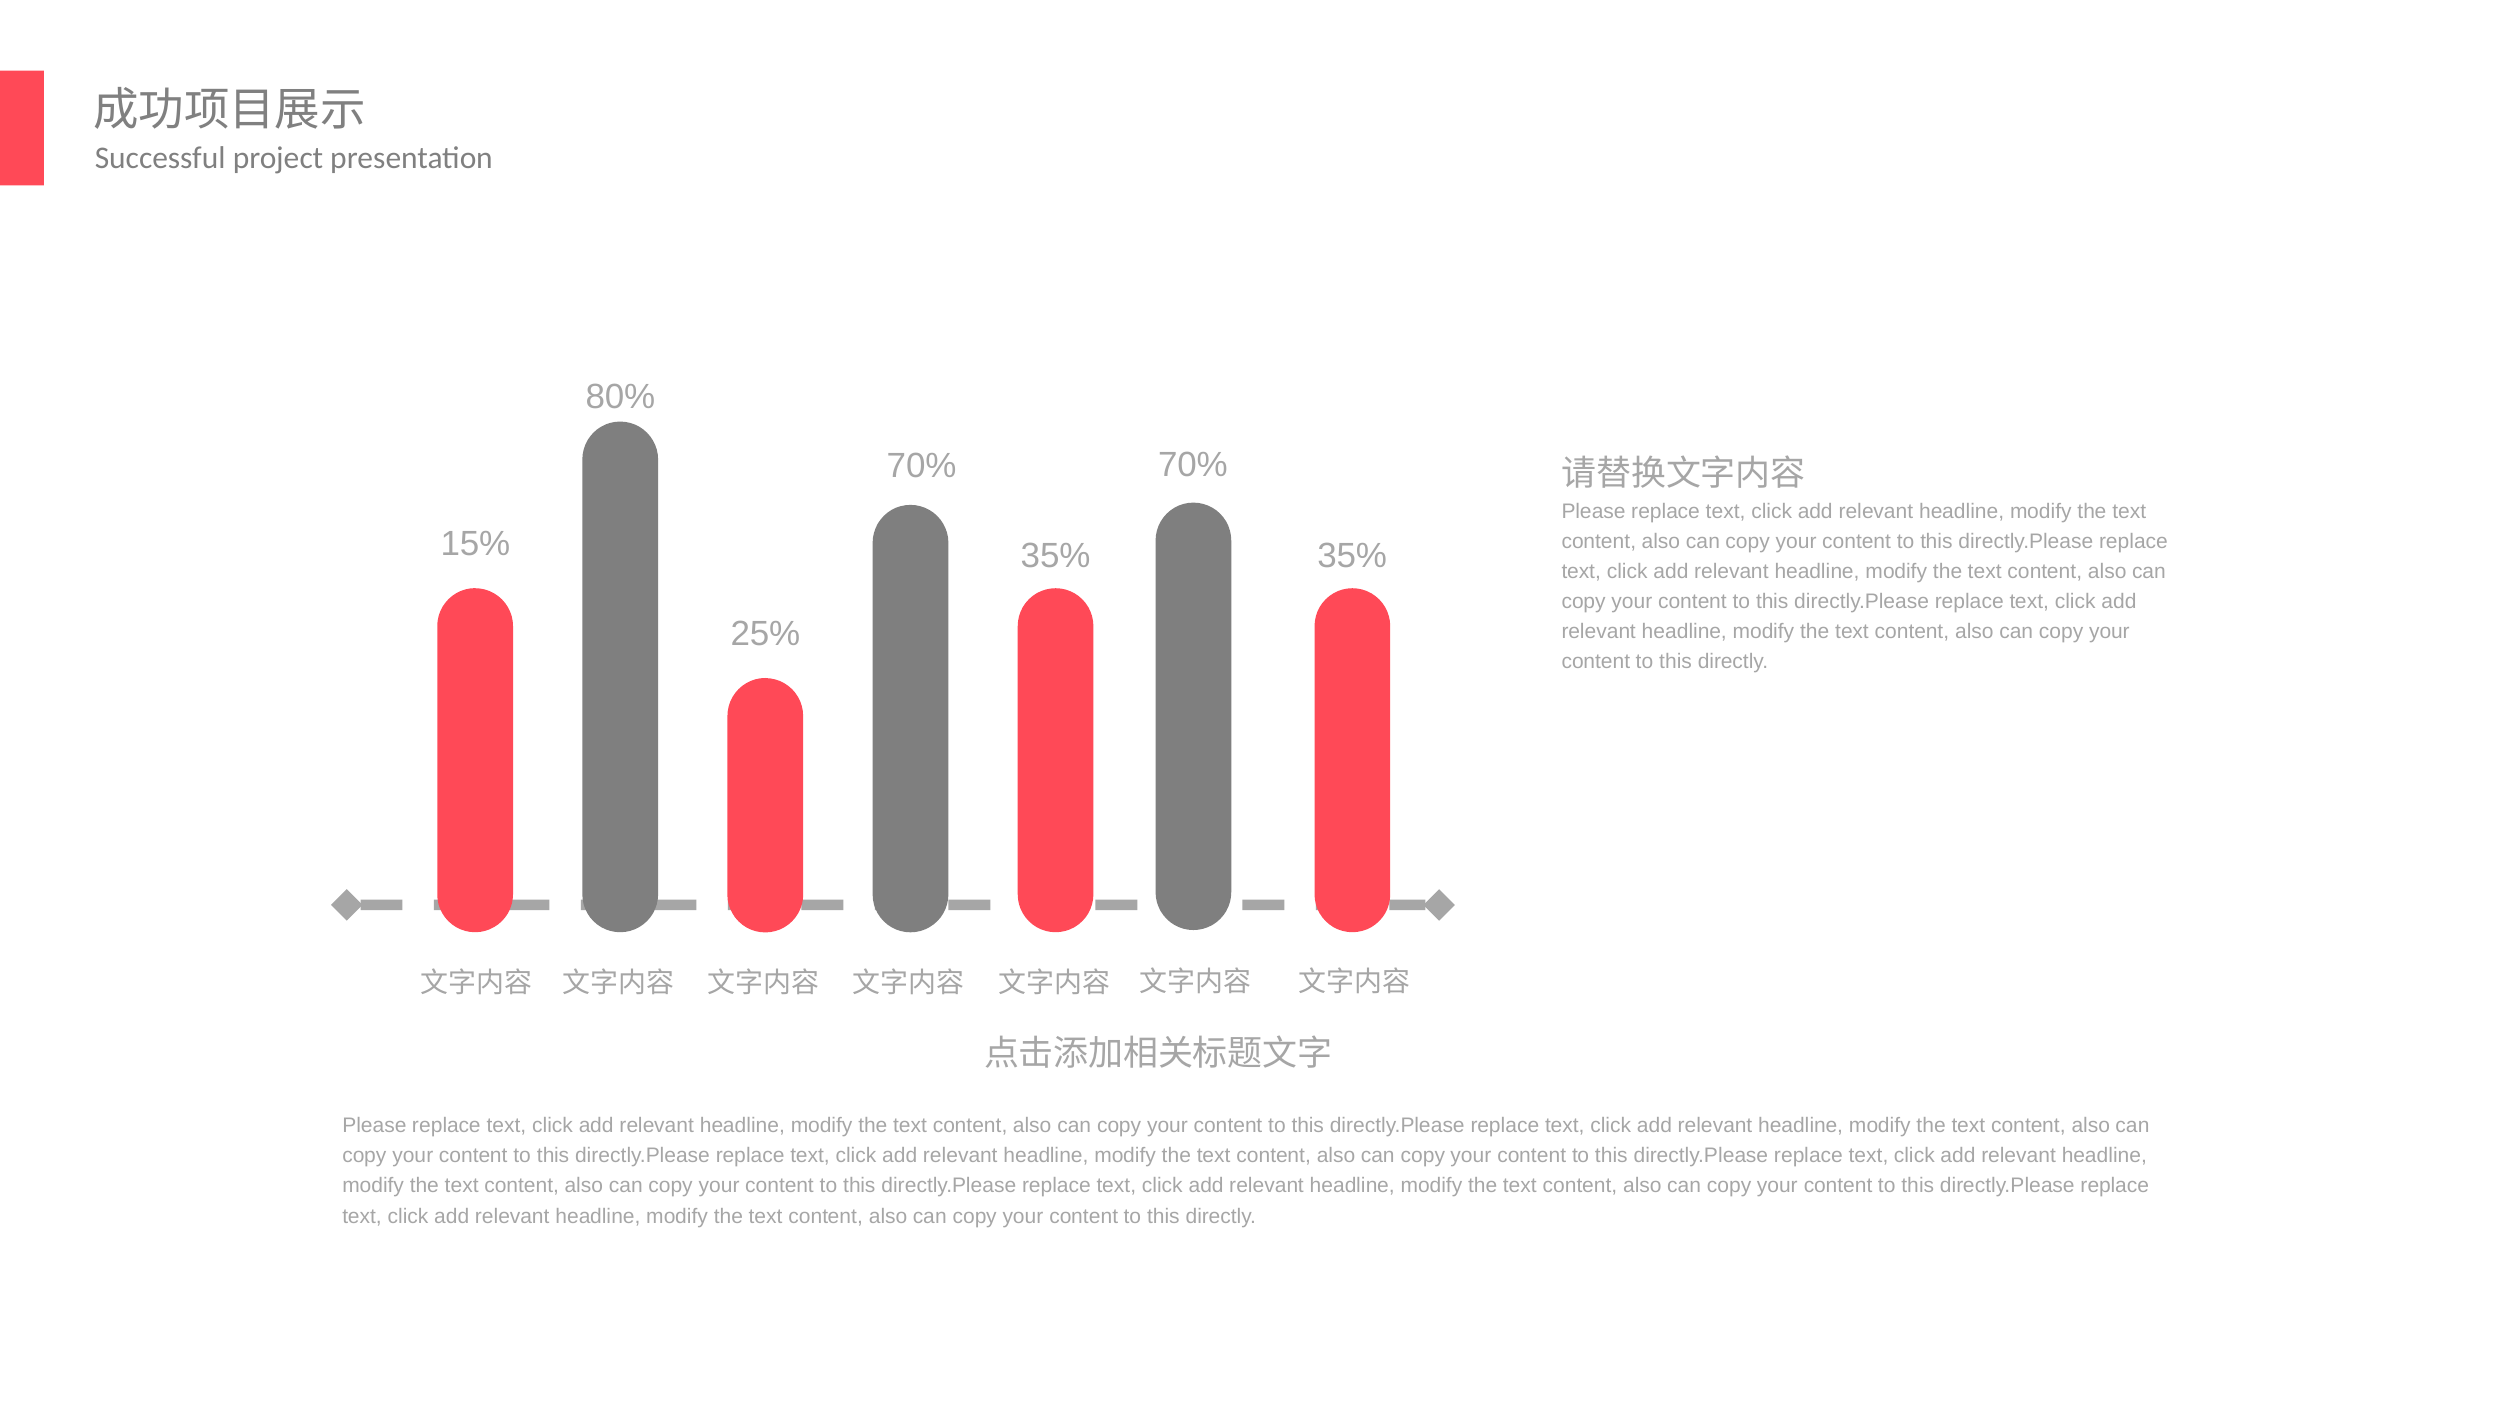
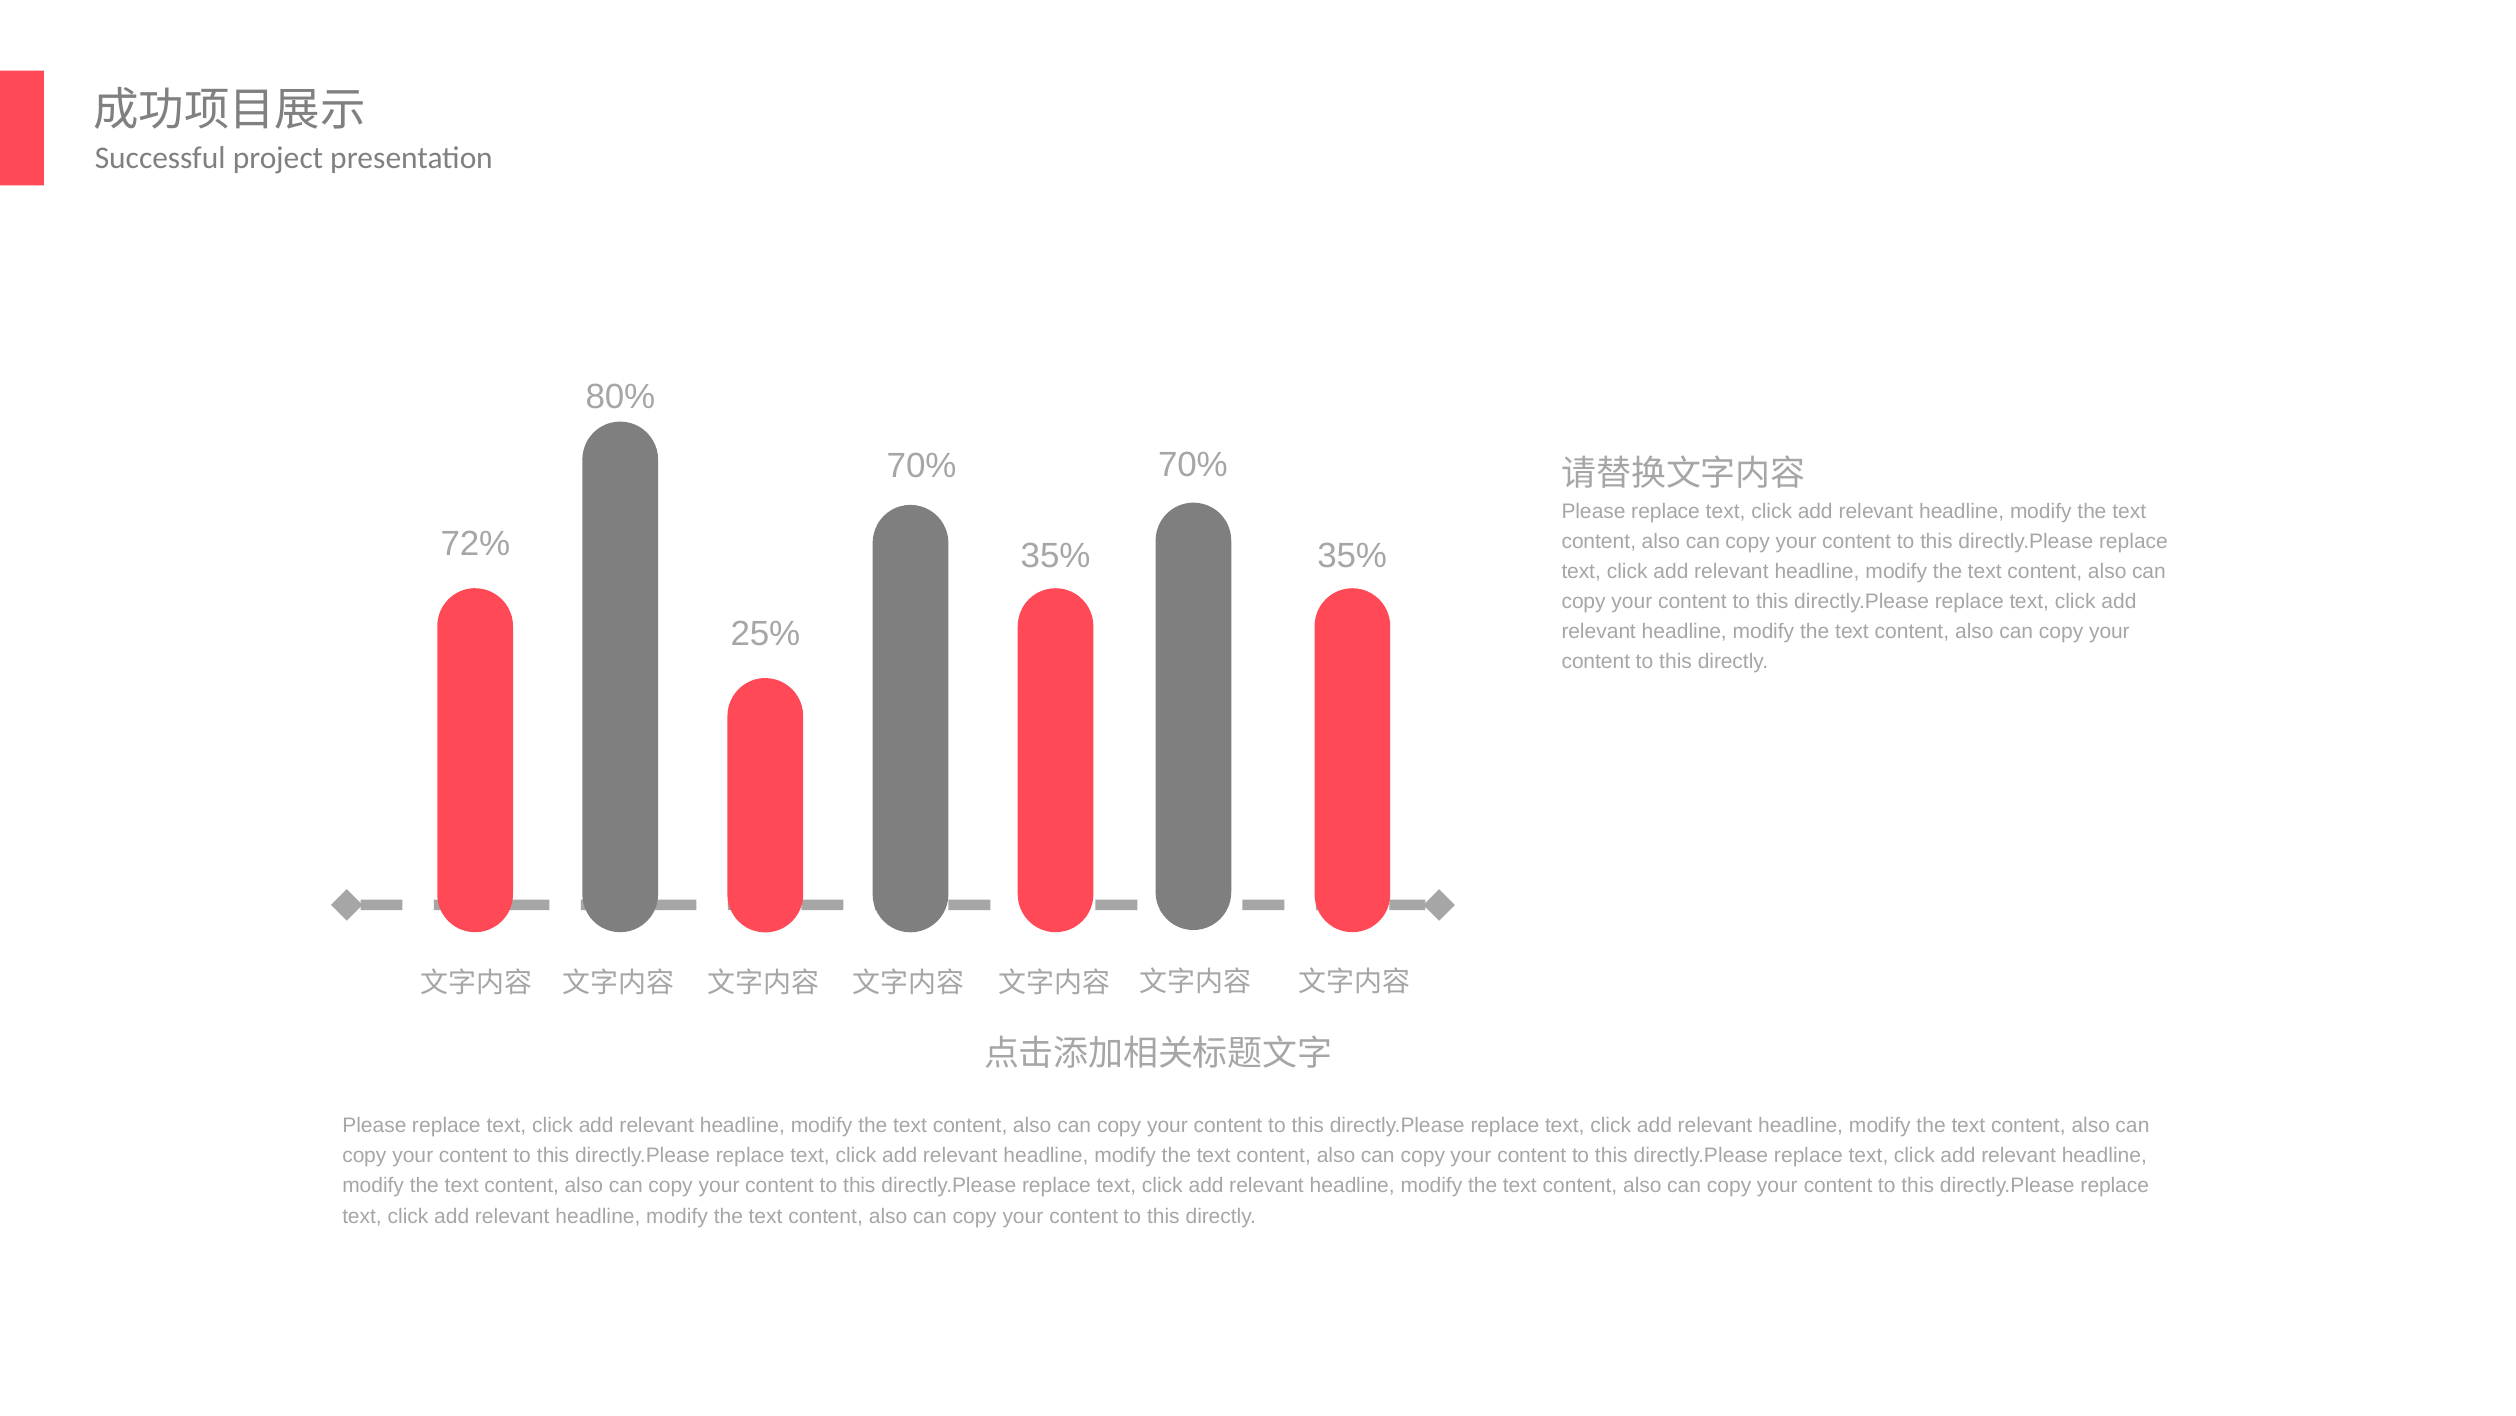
15%: 15% -> 72%
